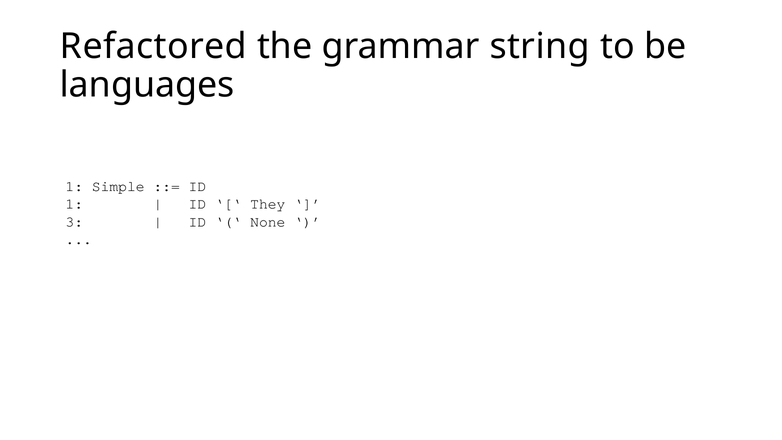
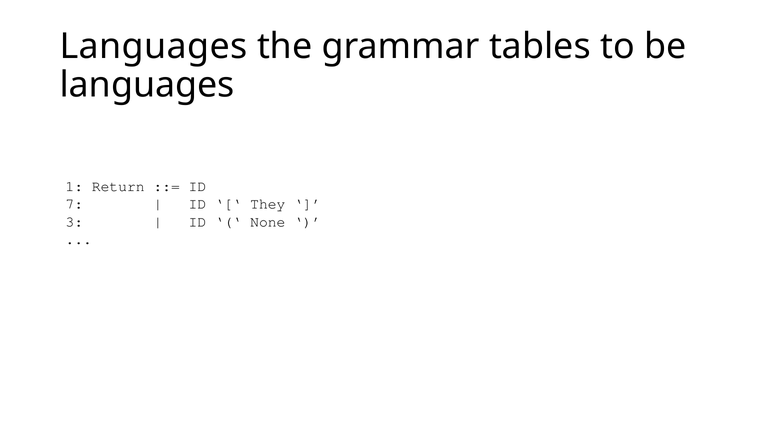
Refactored at (153, 46): Refactored -> Languages
string: string -> tables
Simple: Simple -> Return
1 at (74, 204): 1 -> 7
